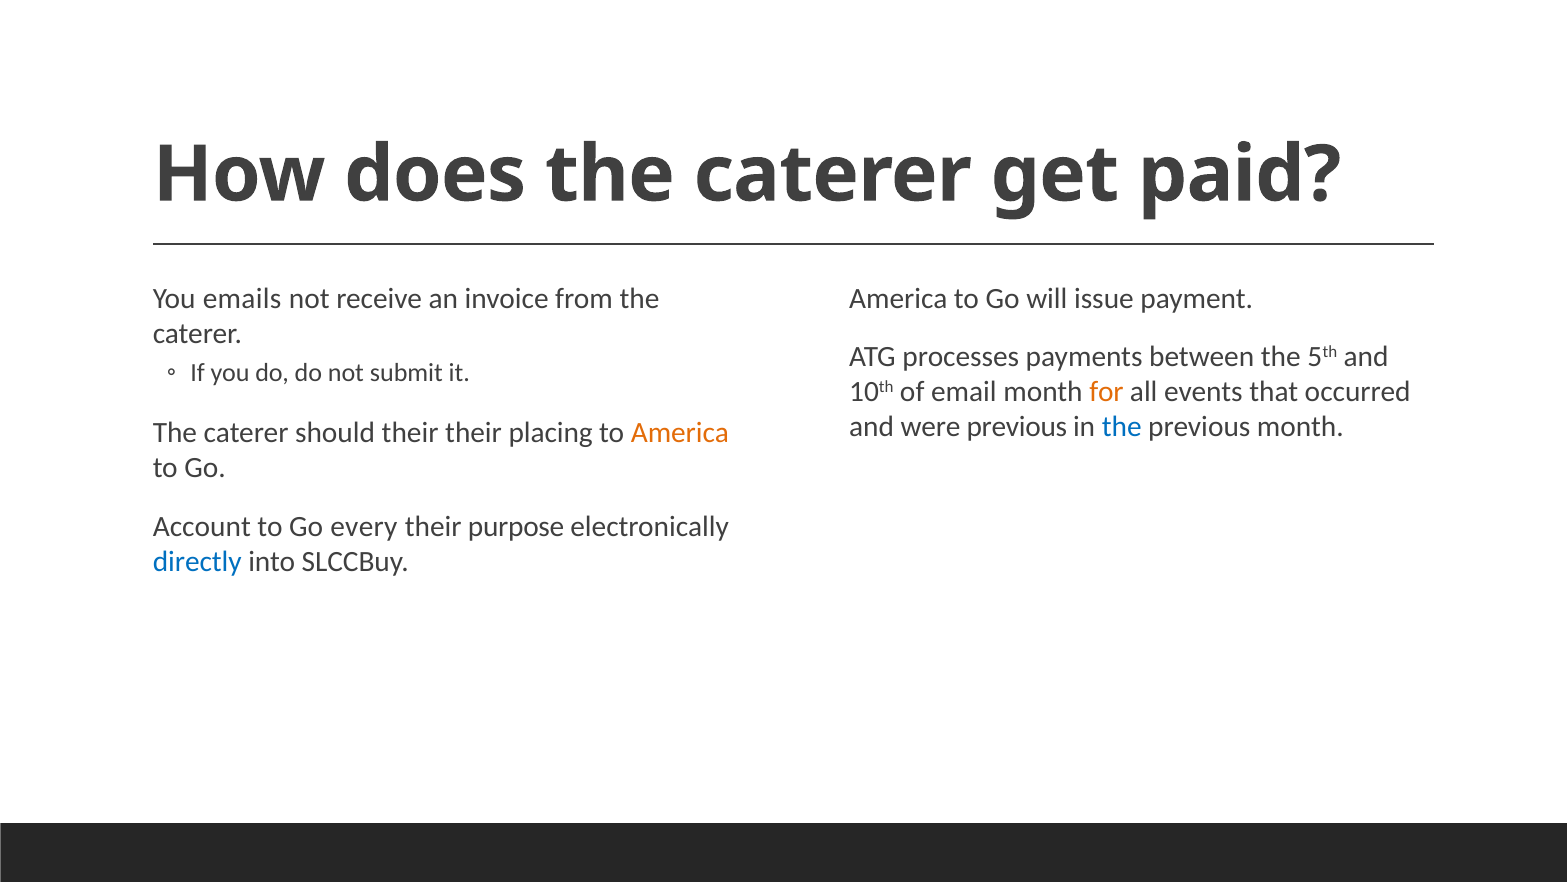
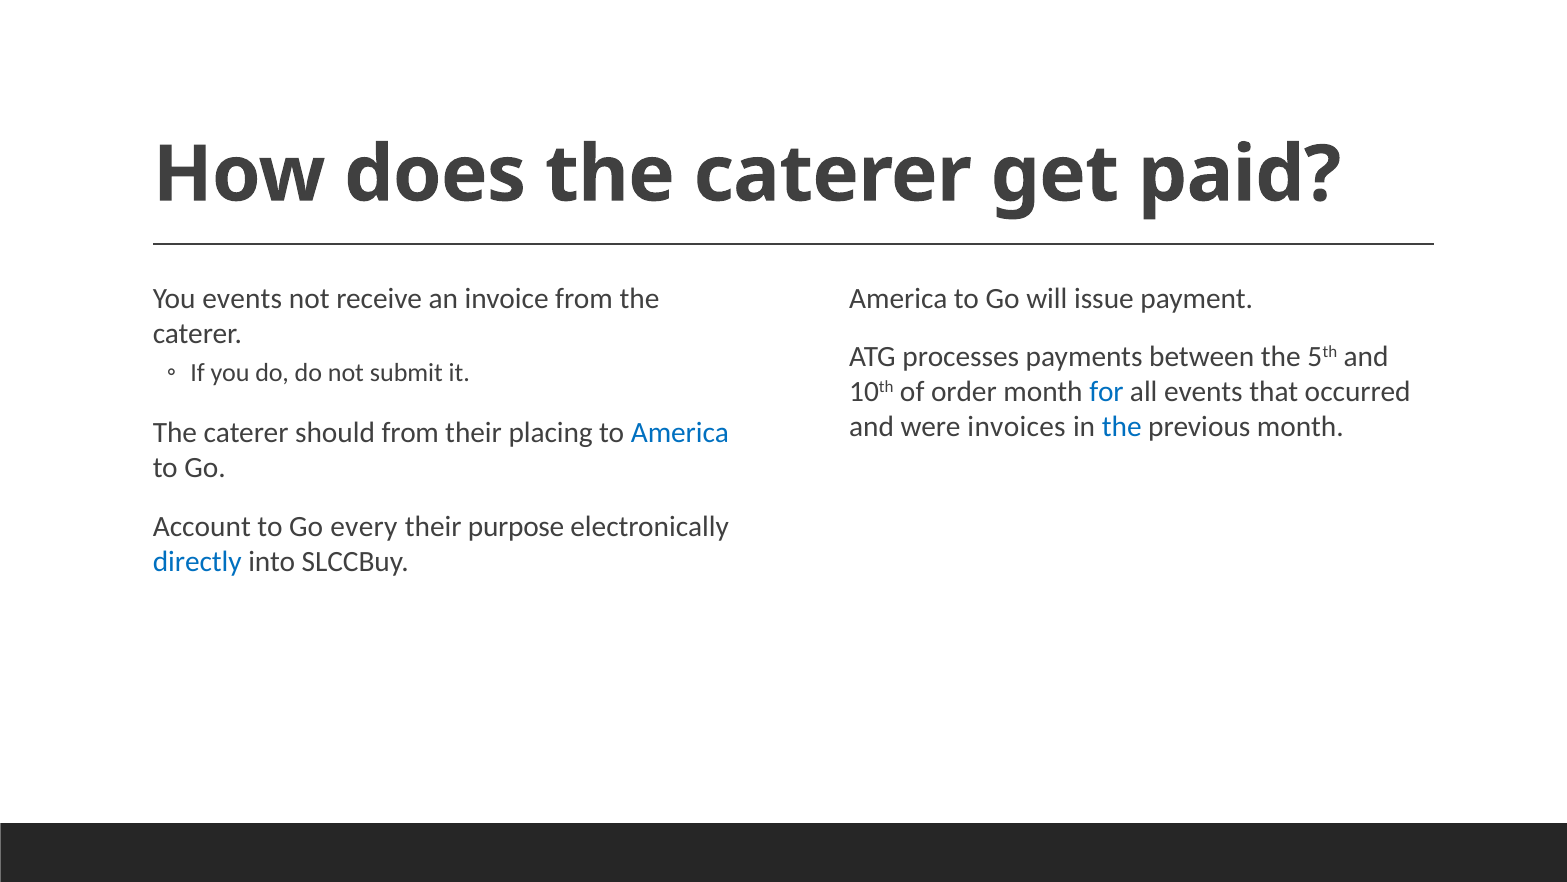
You emails: emails -> events
email: email -> order
for colour: orange -> blue
were previous: previous -> invoices
should their: their -> from
America at (680, 433) colour: orange -> blue
